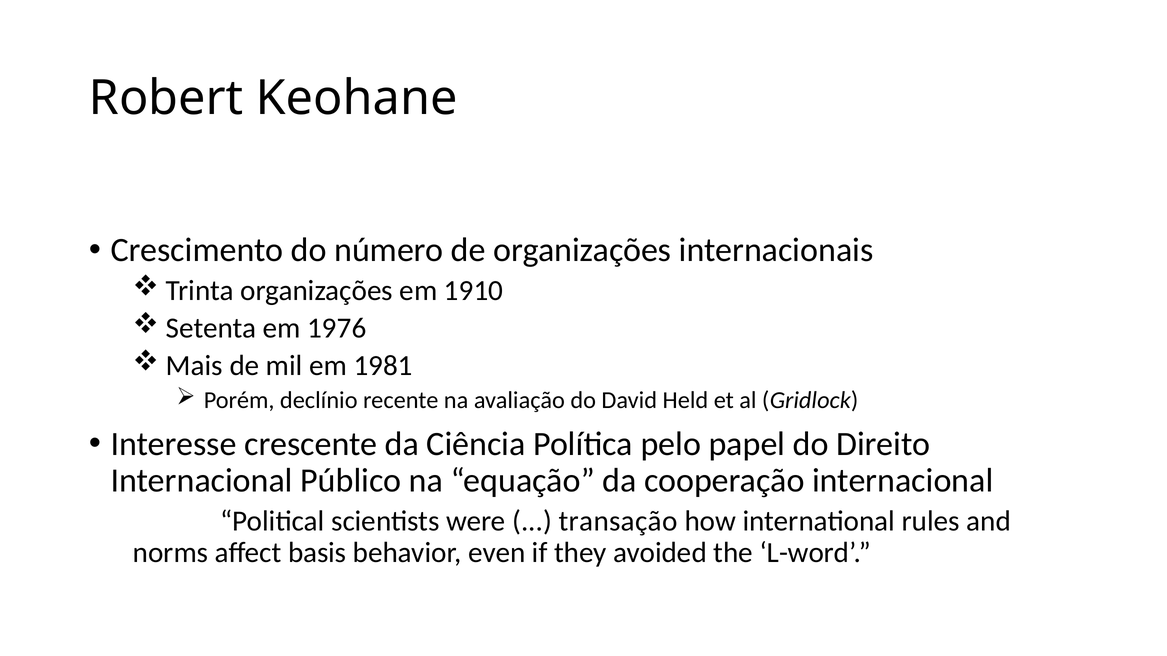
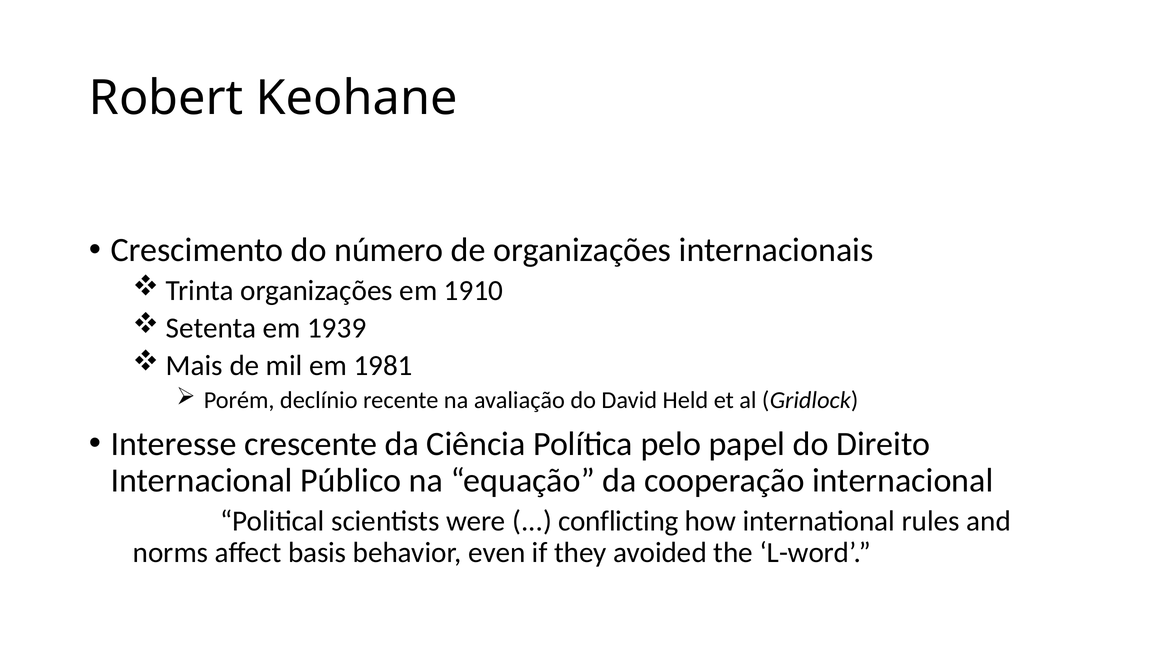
1976: 1976 -> 1939
transação: transação -> conflicting
